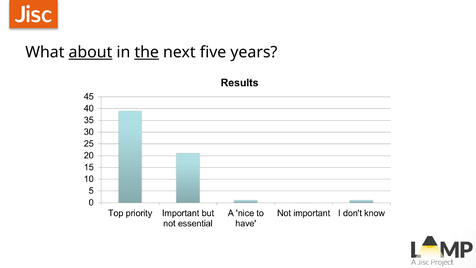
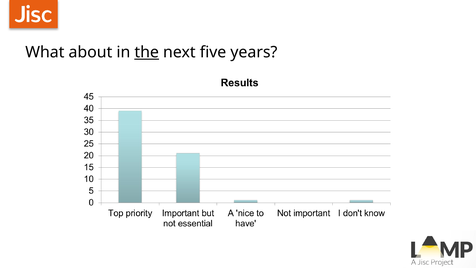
about underline: present -> none
